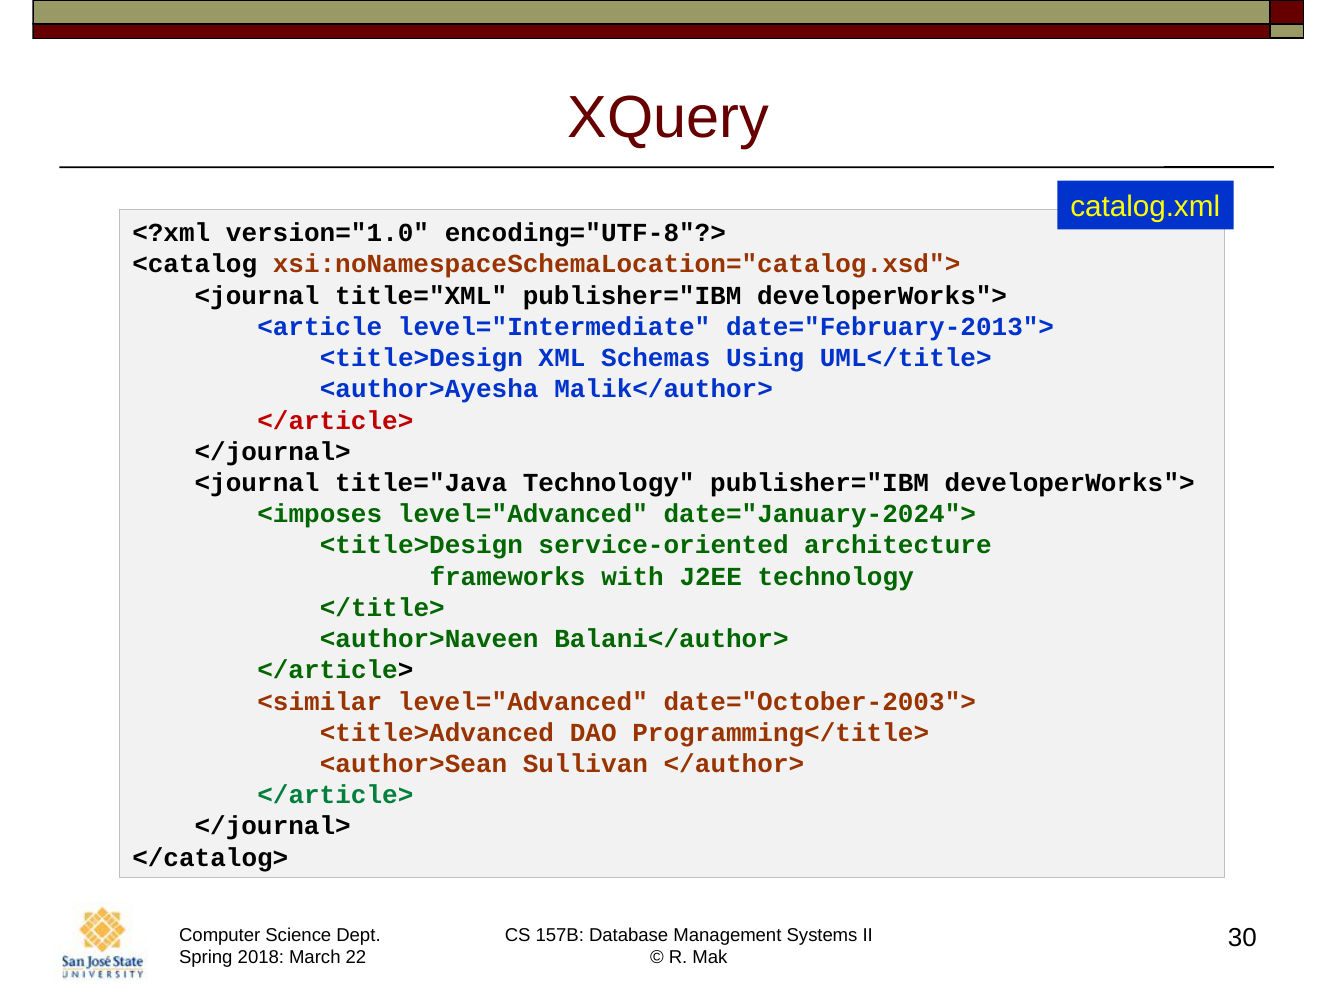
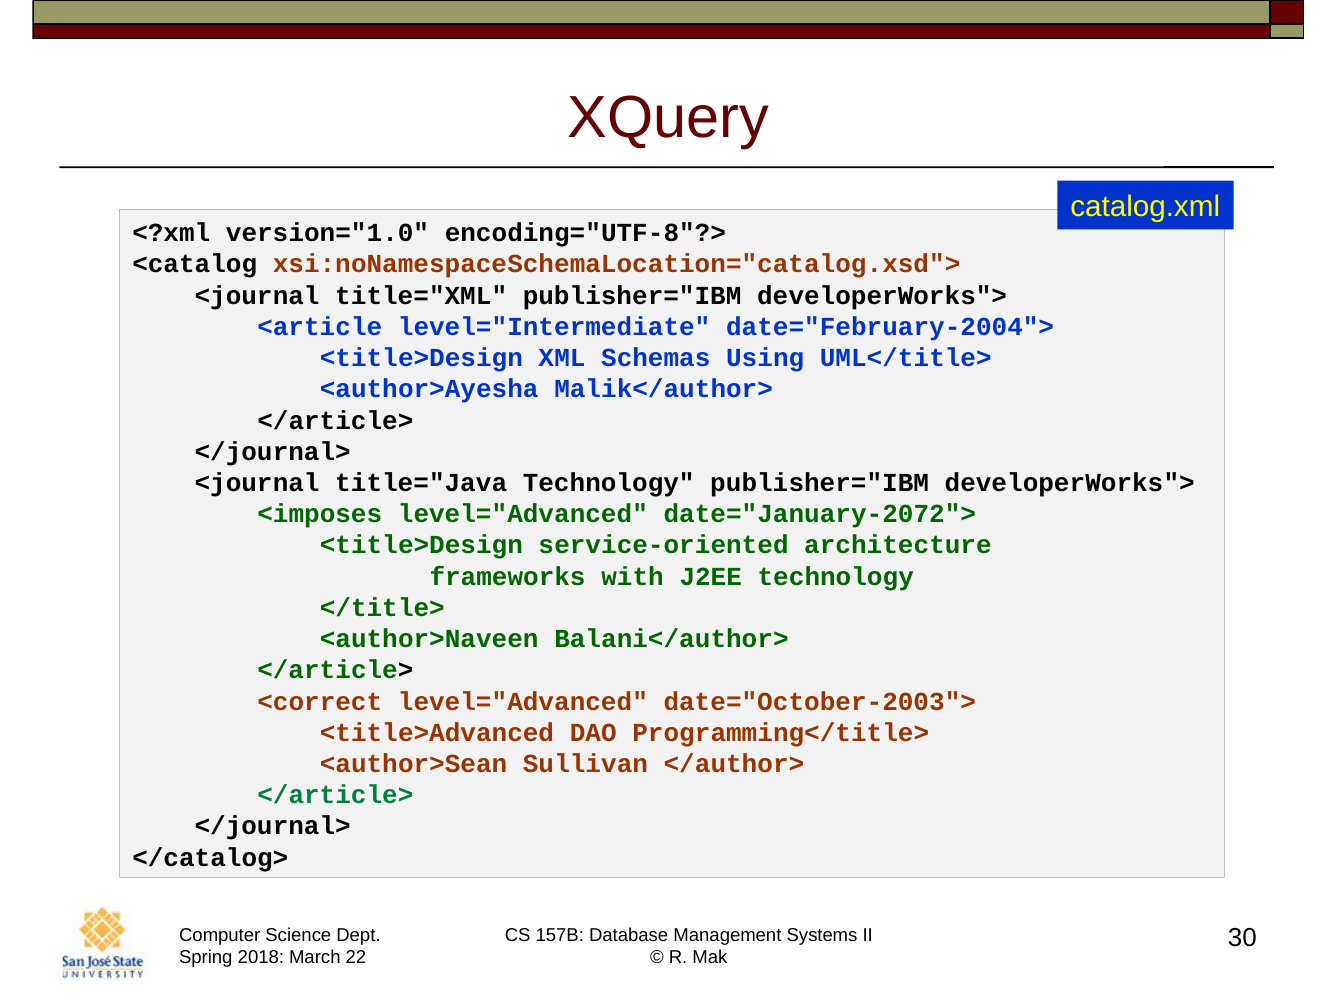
date="February-2013">: date="February-2013"> -> date="February-2004">
</article> at (335, 420) colour: red -> black
date="January-2024">: date="January-2024"> -> date="January-2072">
<similar: <similar -> <correct
